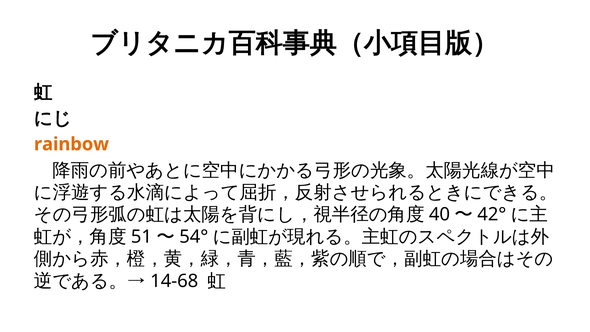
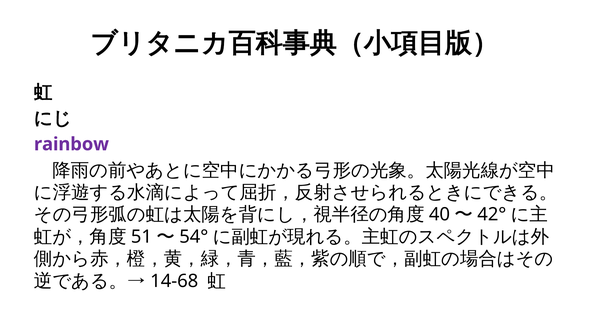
rainbow colour: orange -> purple
